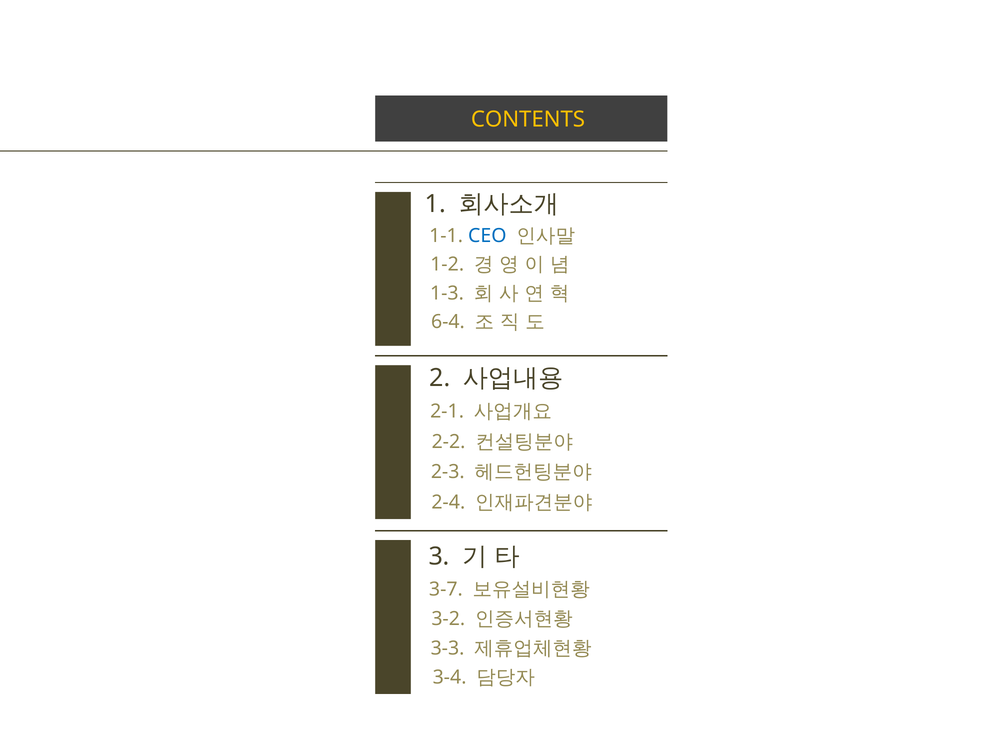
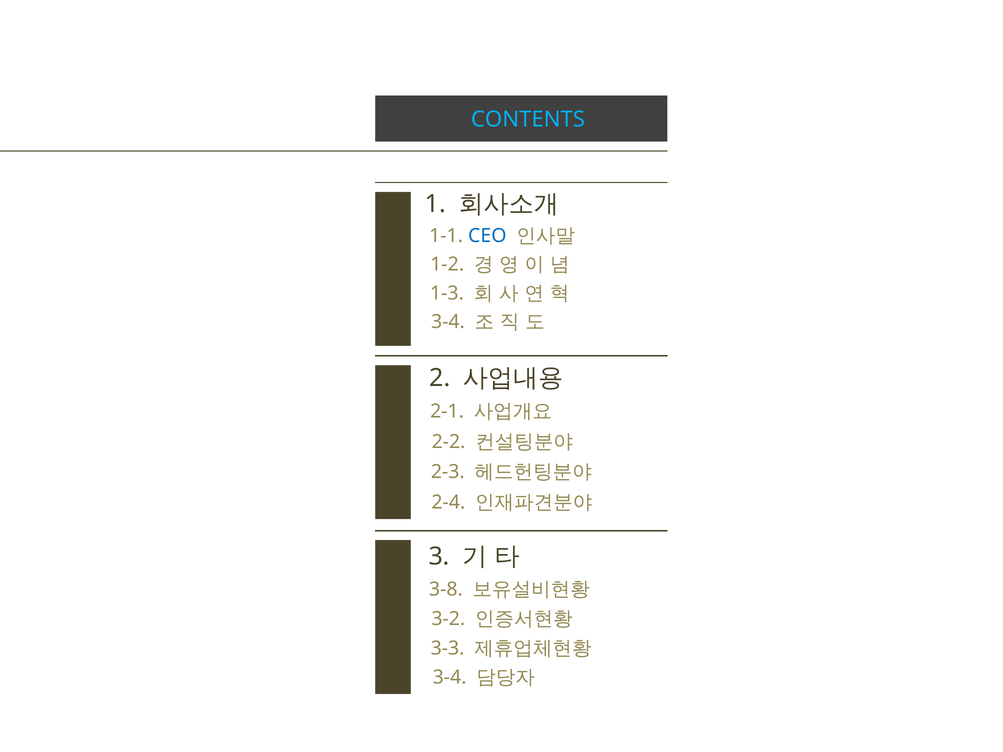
CONTENTS colour: yellow -> light blue
6-4 at (448, 322): 6-4 -> 3-4
3-7: 3-7 -> 3-8
